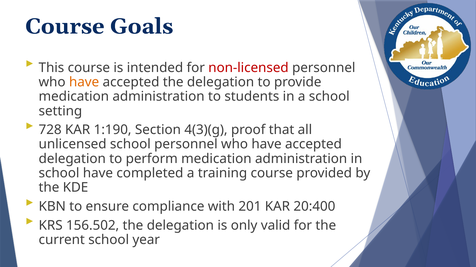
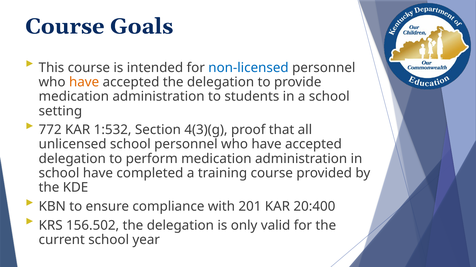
non-licensed colour: red -> blue
728: 728 -> 772
1:190: 1:190 -> 1:532
